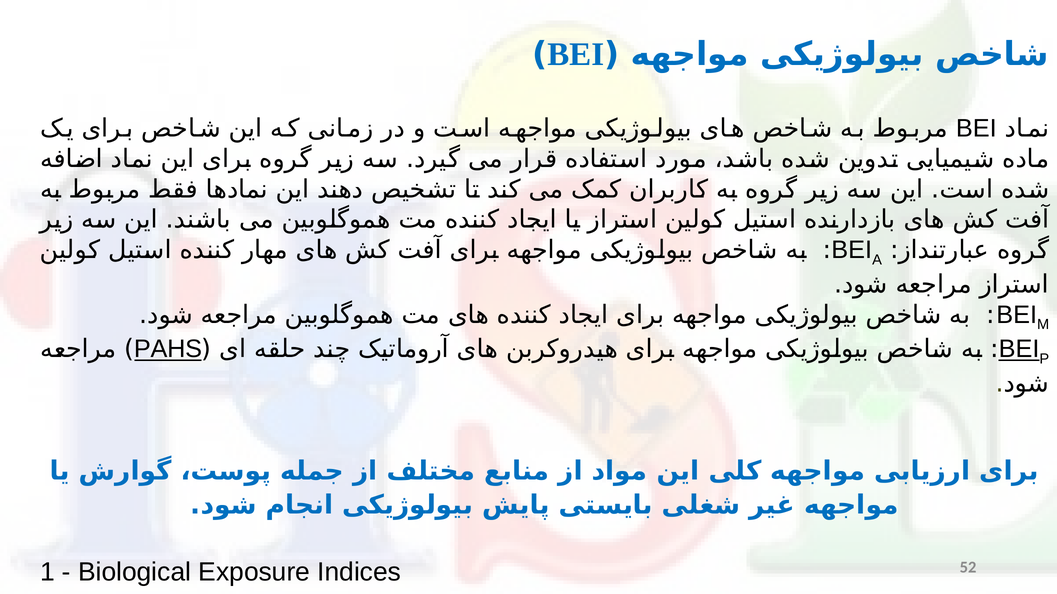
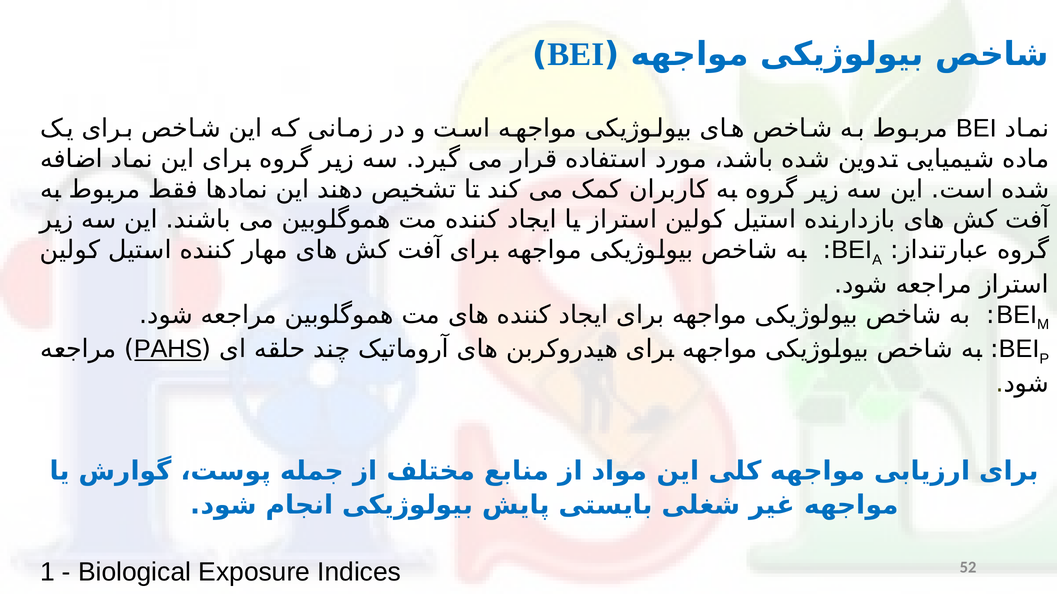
BEI at (1019, 349) underline: present -> none
